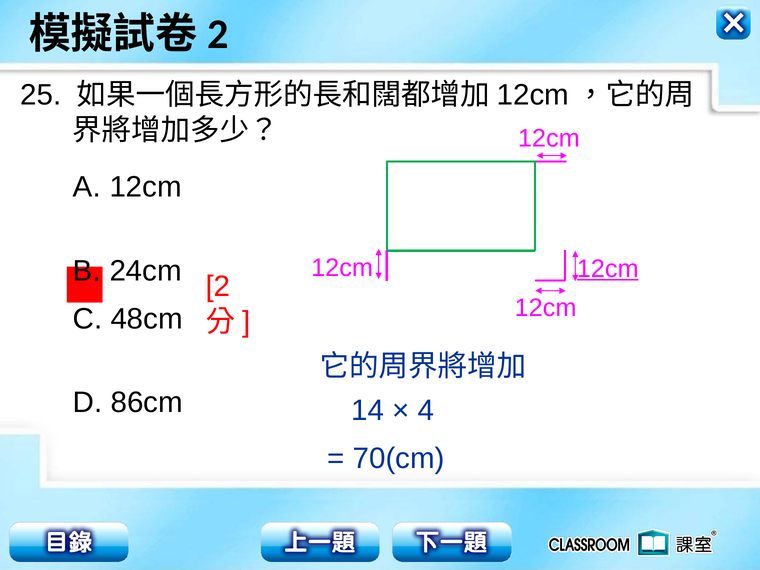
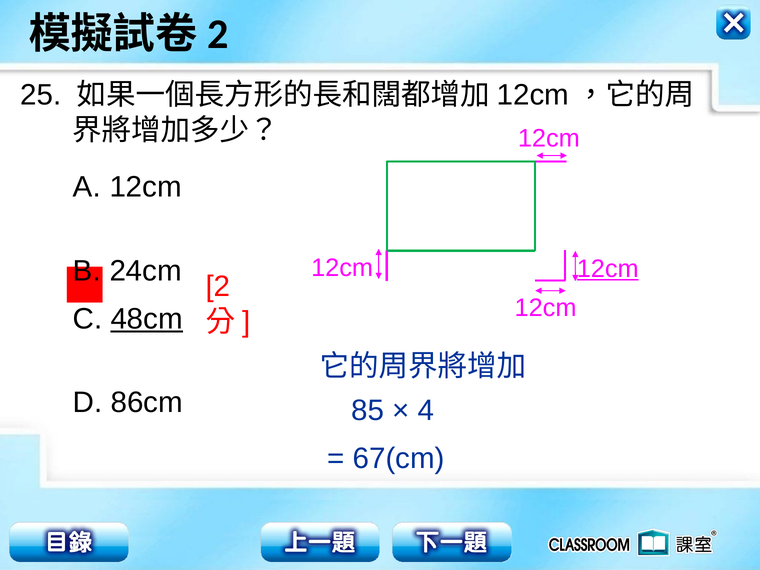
48cm underline: none -> present
14: 14 -> 85
70(cm: 70(cm -> 67(cm
